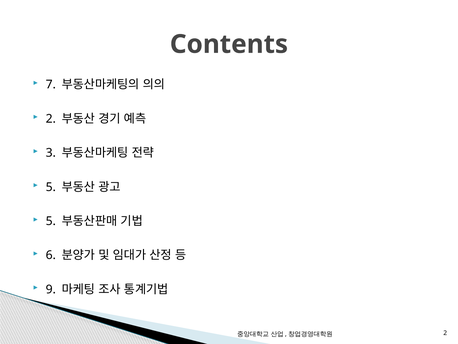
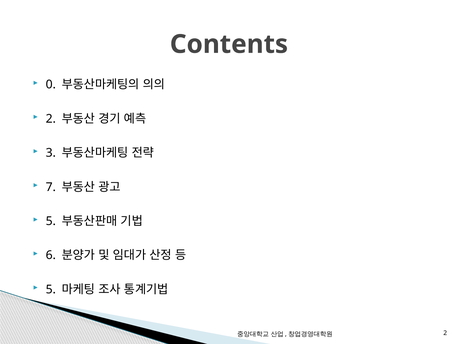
7: 7 -> 0
5 at (51, 187): 5 -> 7
9 at (51, 289): 9 -> 5
